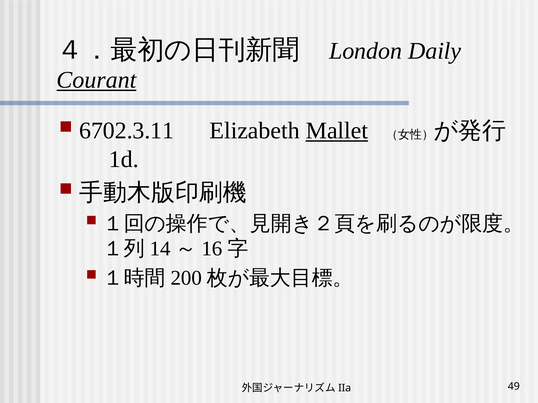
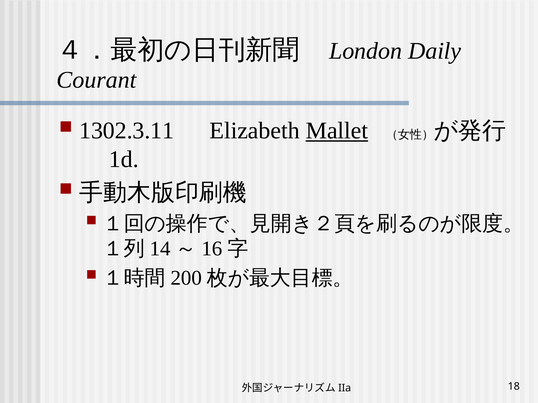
Courant underline: present -> none
6702.3.11: 6702.3.11 -> 1302.3.11
49: 49 -> 18
